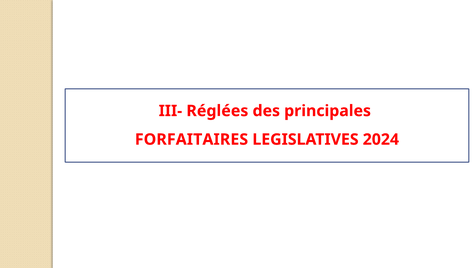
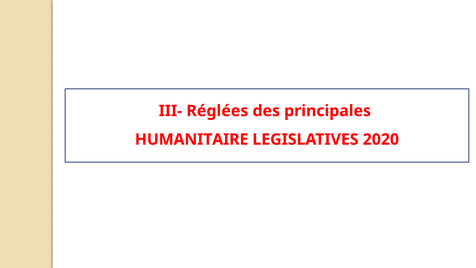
FORFAITAIRES: FORFAITAIRES -> HUMANITAIRE
2024: 2024 -> 2020
